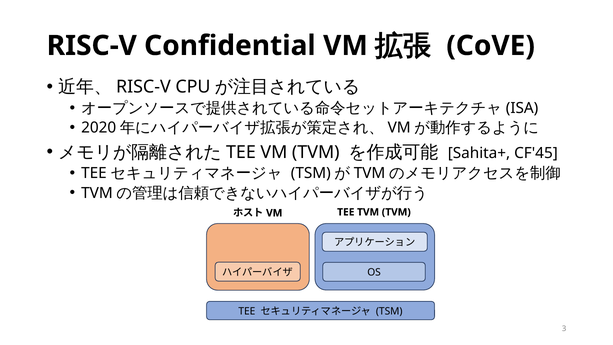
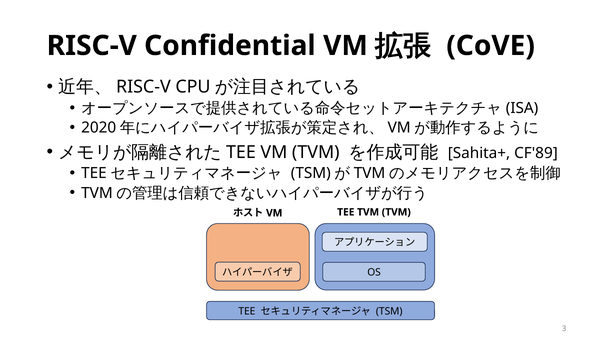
CF'45: CF'45 -> CF'89
